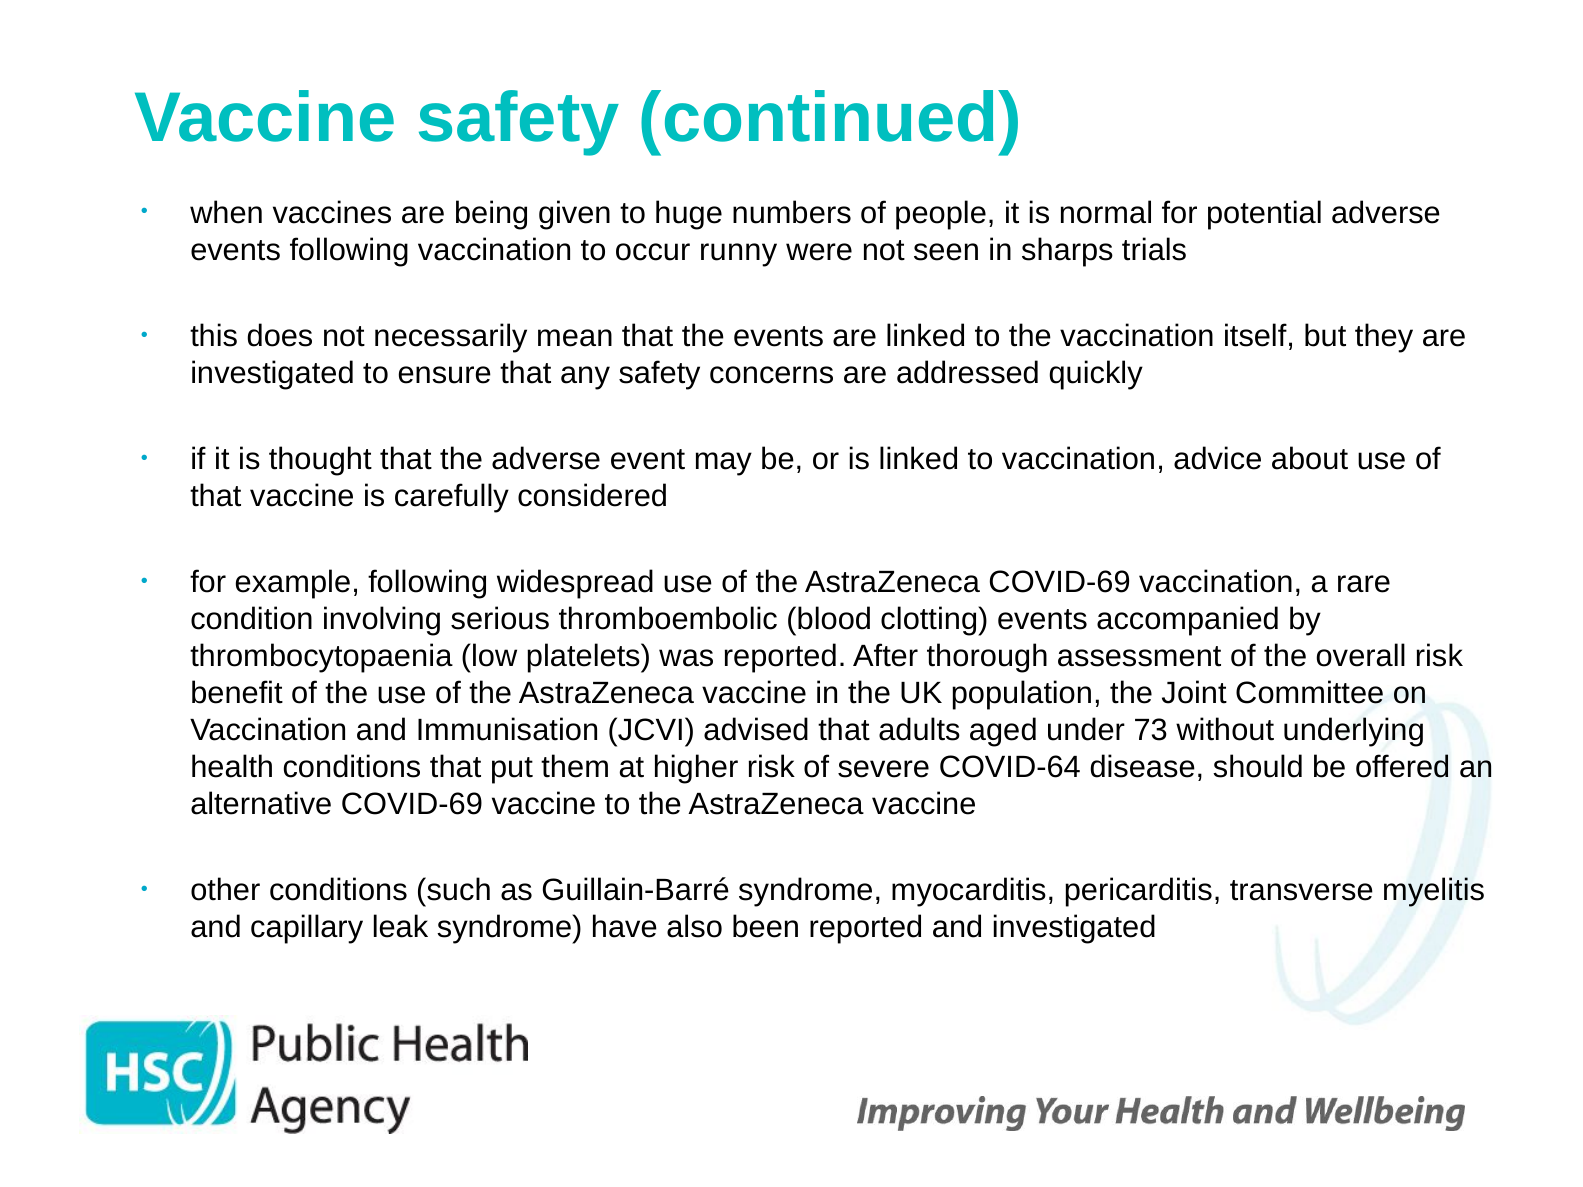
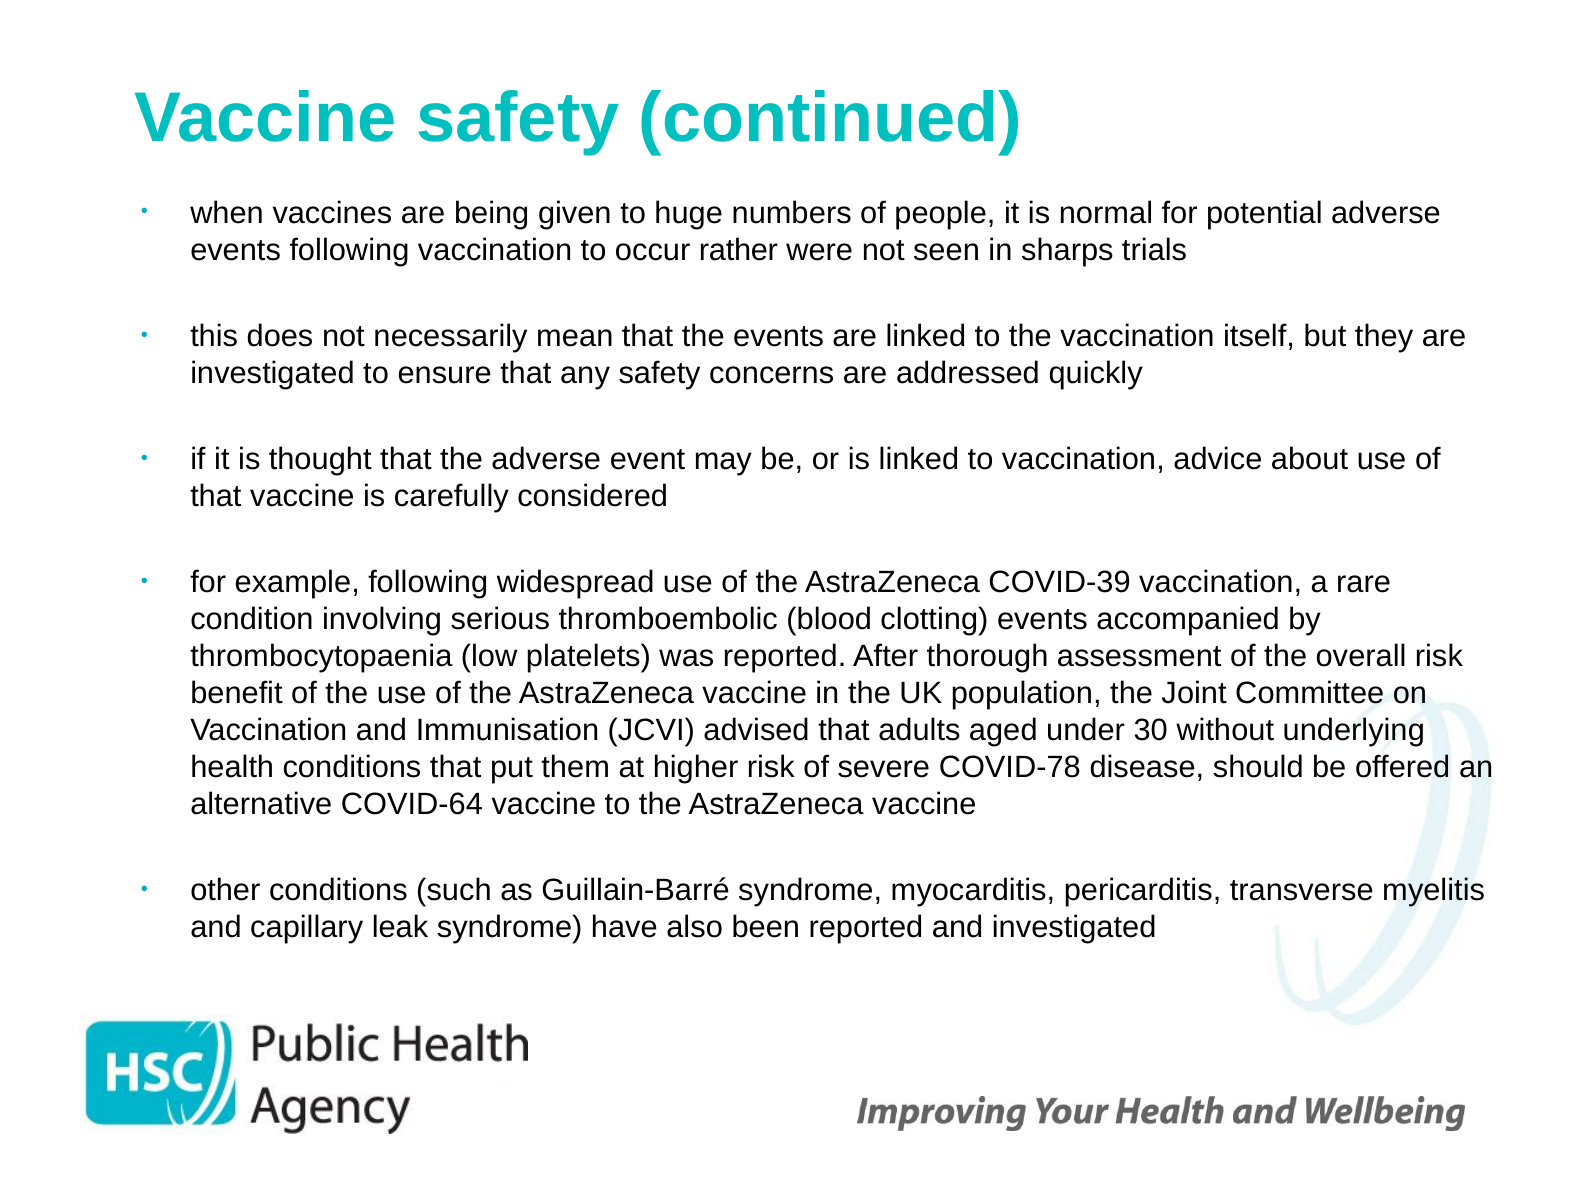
runny: runny -> rather
AstraZeneca COVID-69: COVID-69 -> COVID-39
73: 73 -> 30
COVID-64: COVID-64 -> COVID-78
alternative COVID-69: COVID-69 -> COVID-64
